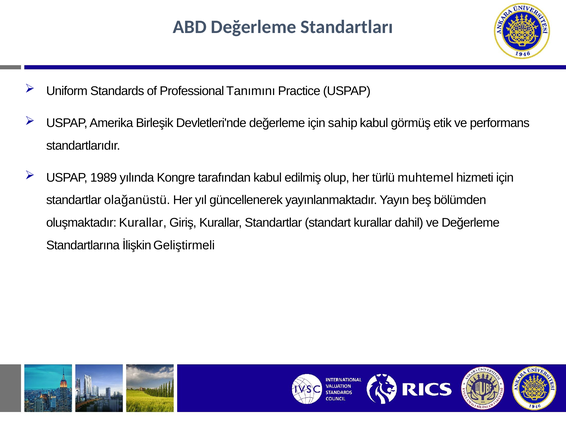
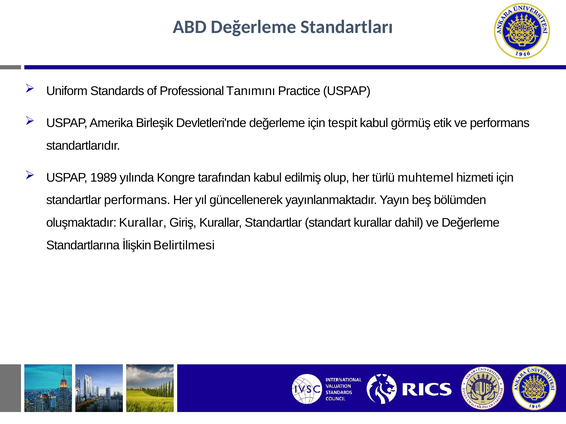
sahip: sahip -> tespit
standartlar olağanüstü: olağanüstü -> performans
Geliştirmeli: Geliştirmeli -> Belirtilmesi
